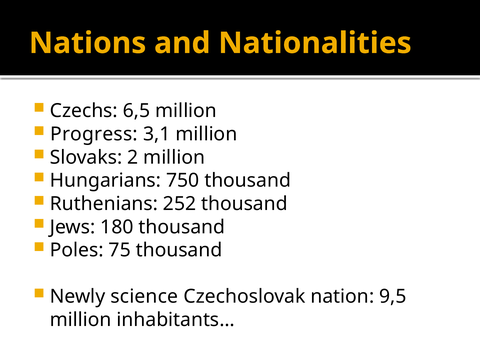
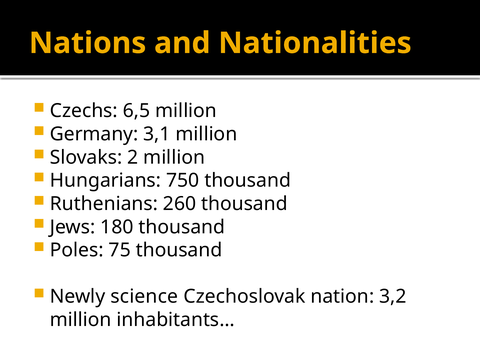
Progress: Progress -> Germany
252: 252 -> 260
9,5: 9,5 -> 3,2
